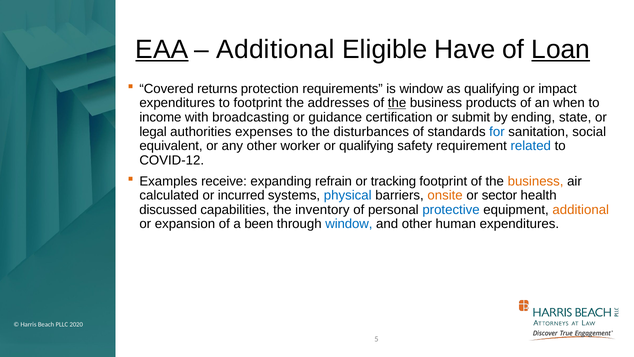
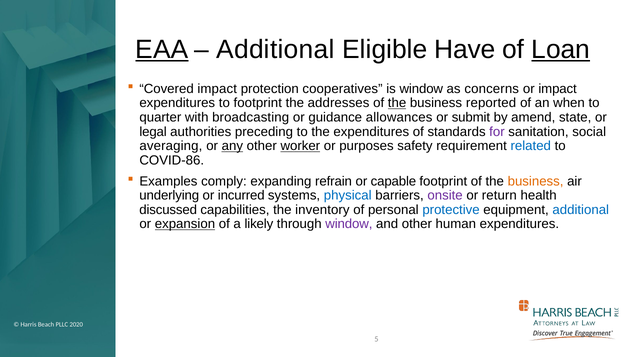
Covered returns: returns -> impact
requirements: requirements -> cooperatives
as qualifying: qualifying -> concerns
products: products -> reported
income: income -> quarter
certification: certification -> allowances
ending: ending -> amend
expenses: expenses -> preceding
the disturbances: disturbances -> expenditures
for colour: blue -> purple
equivalent: equivalent -> averaging
any underline: none -> present
worker underline: none -> present
or qualifying: qualifying -> purposes
COVID-12: COVID-12 -> COVID-86
receive: receive -> comply
tracking: tracking -> capable
calculated: calculated -> underlying
onsite colour: orange -> purple
sector: sector -> return
additional at (581, 210) colour: orange -> blue
expansion underline: none -> present
been: been -> likely
window at (349, 224) colour: blue -> purple
